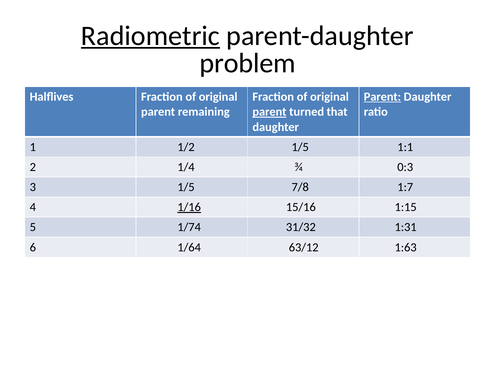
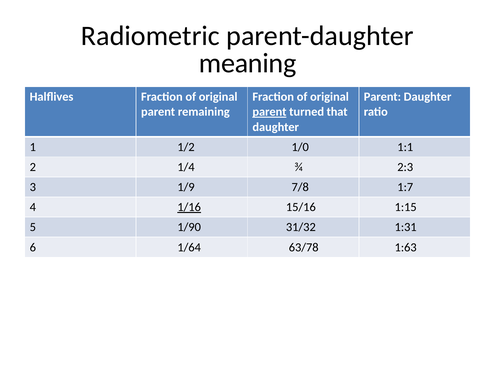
Radiometric underline: present -> none
problem: problem -> meaning
Parent at (382, 97) underline: present -> none
1/2 1/5: 1/5 -> 1/0
0:3: 0:3 -> 2:3
3 1/5: 1/5 -> 1/9
1/74: 1/74 -> 1/90
63/12: 63/12 -> 63/78
